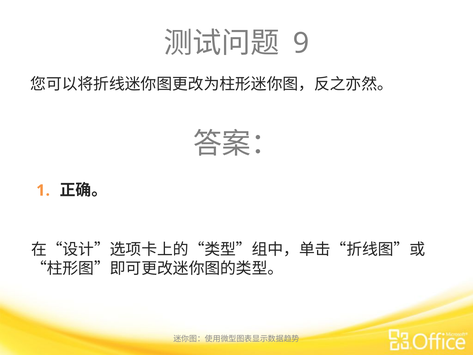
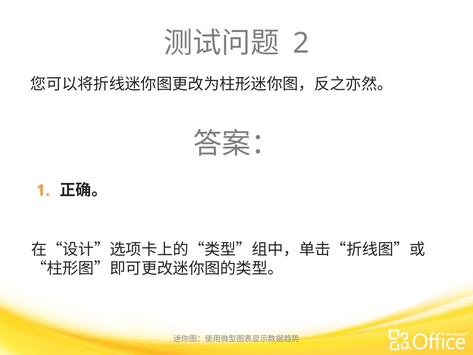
9: 9 -> 2
